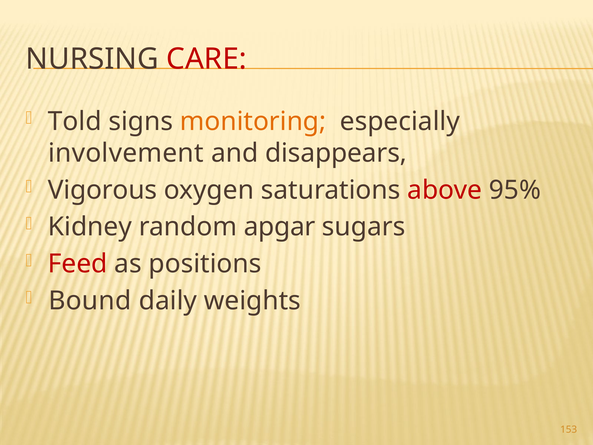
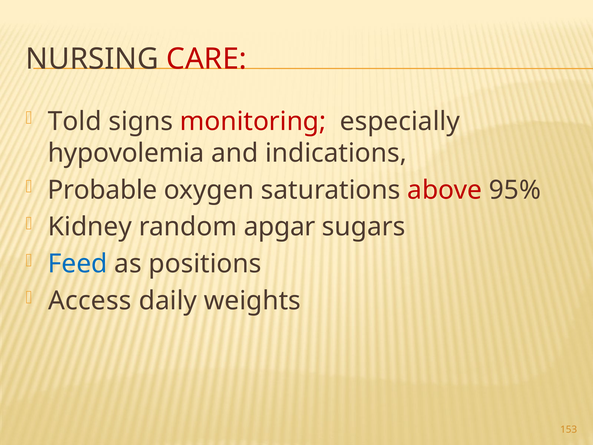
monitoring colour: orange -> red
involvement: involvement -> hypovolemia
disappears: disappears -> indications
Vigorous: Vigorous -> Probable
Feed colour: red -> blue
Bound: Bound -> Access
